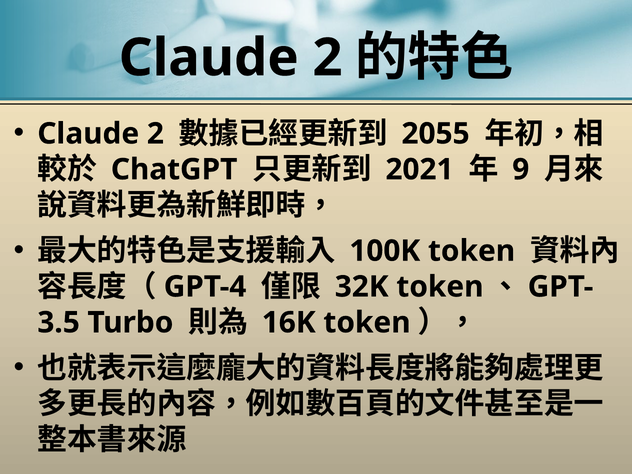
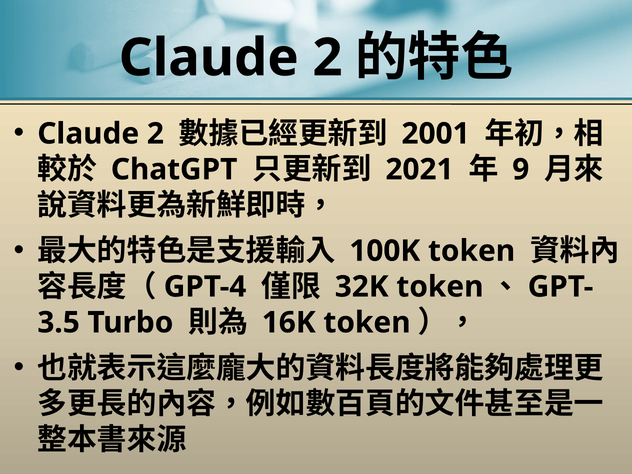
2055: 2055 -> 2001
